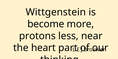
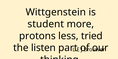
become: become -> student
near: near -> tried
heart: heart -> listen
